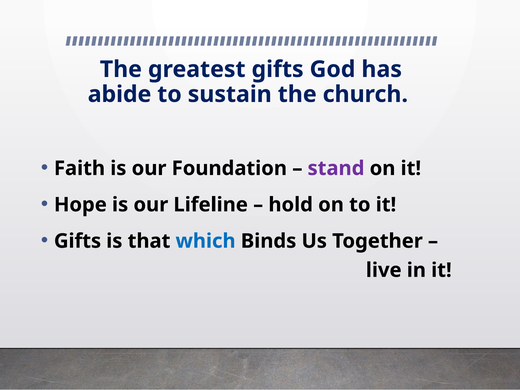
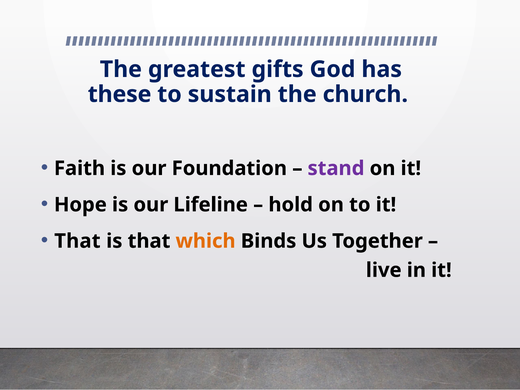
abide: abide -> these
Gifts at (78, 241): Gifts -> That
which colour: blue -> orange
